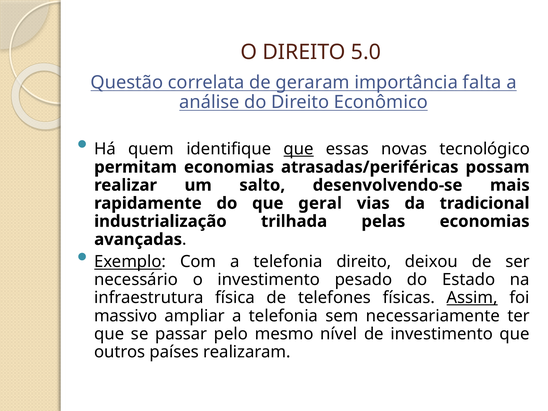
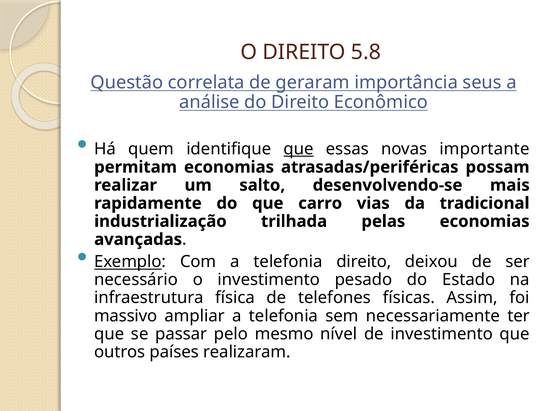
5.0: 5.0 -> 5.8
falta: falta -> seus
tecnológico: tecnológico -> importante
geral: geral -> carro
Assim underline: present -> none
